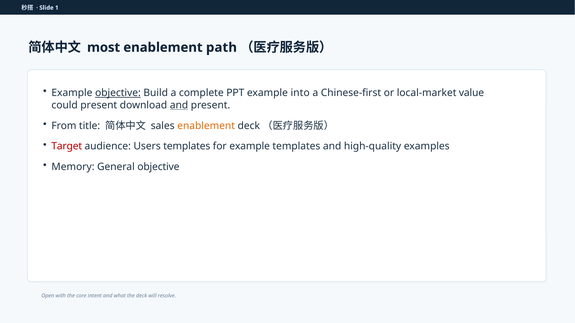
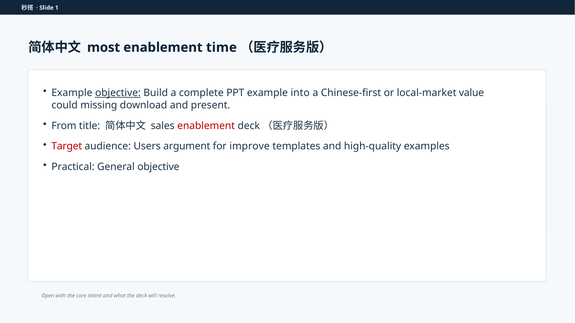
path: path -> time
could present: present -> missing
and at (179, 105) underline: present -> none
enablement at (206, 126) colour: orange -> red
Users templates: templates -> argument
for example: example -> improve
Memory: Memory -> Practical
